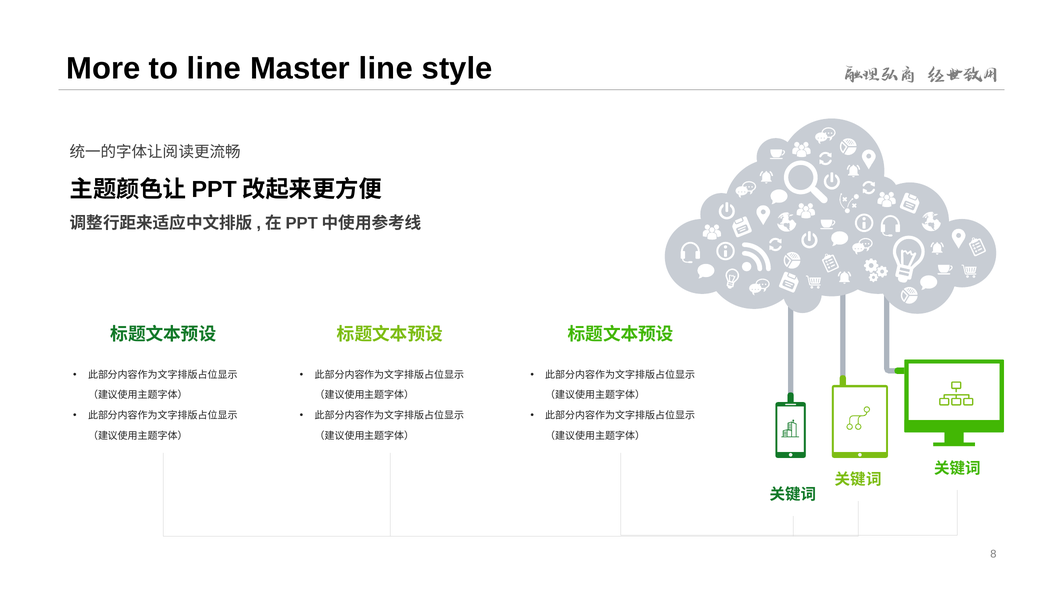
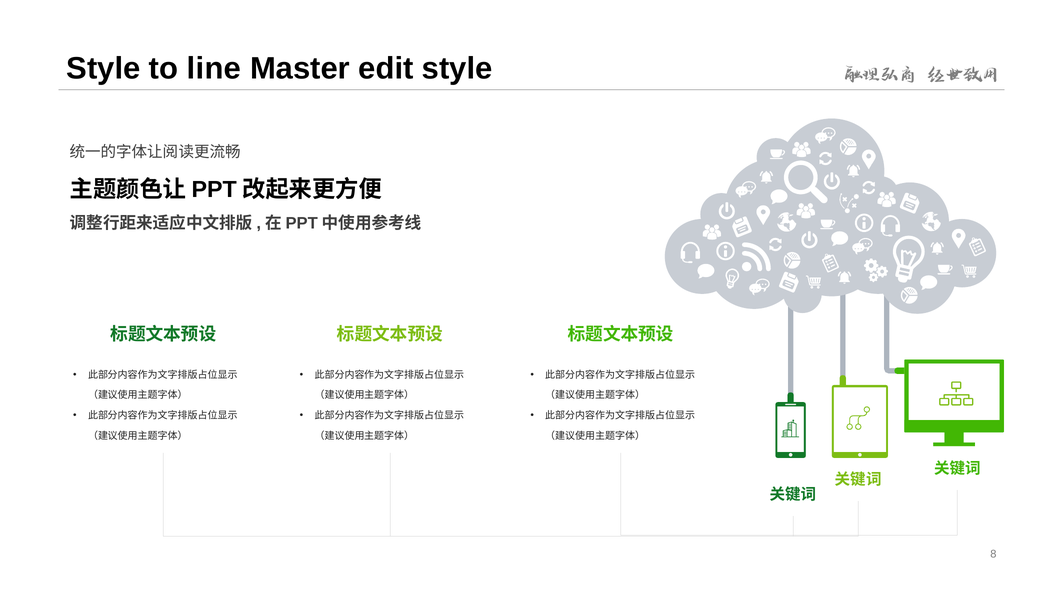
More at (103, 69): More -> Style
Master line: line -> edit
